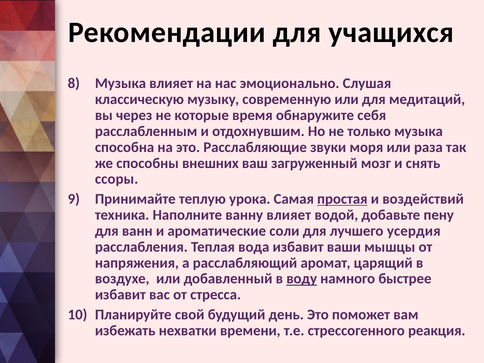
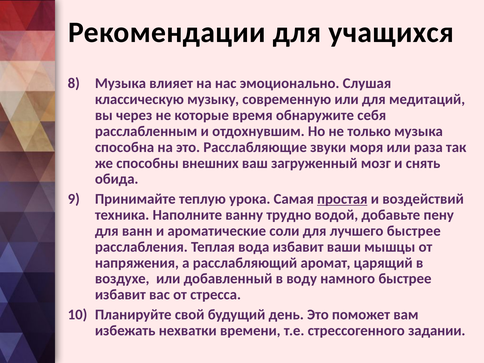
ссоры: ссоры -> обида
ванну влияет: влияет -> трудно
лучшего усердия: усердия -> быстрее
воду underline: present -> none
реакция: реакция -> задании
